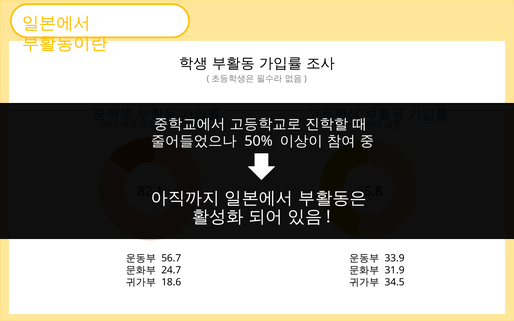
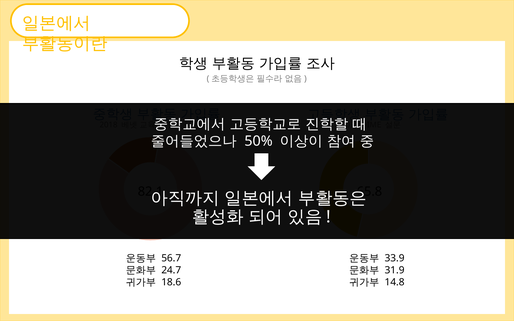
34.5: 34.5 -> 14.8
